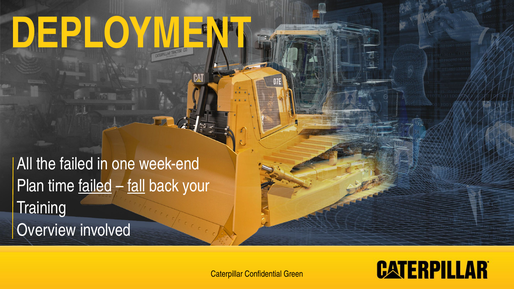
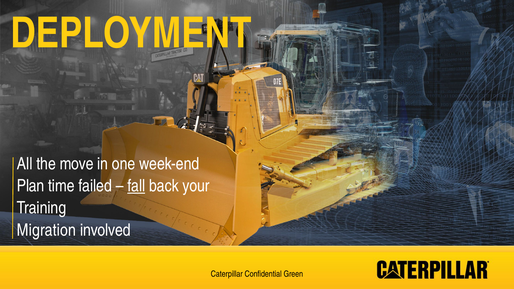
the failed: failed -> move
failed at (95, 186) underline: present -> none
Overview: Overview -> Migration
